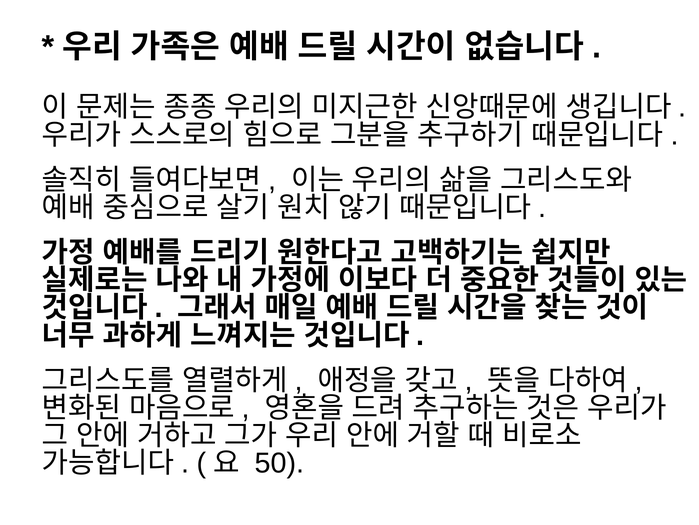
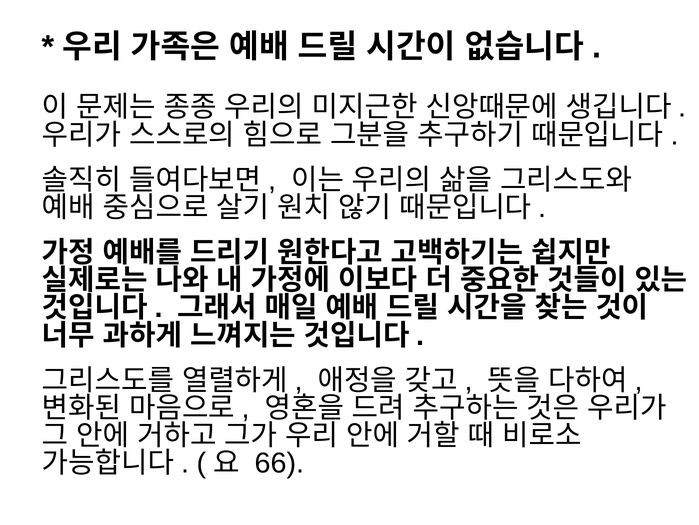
50: 50 -> 66
